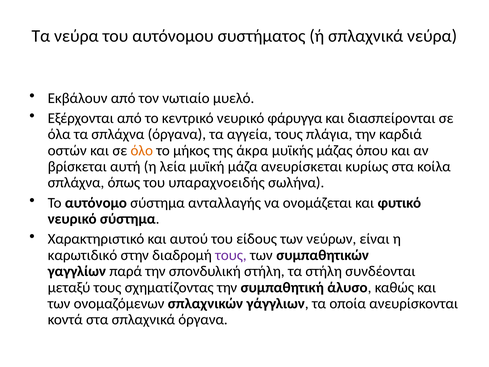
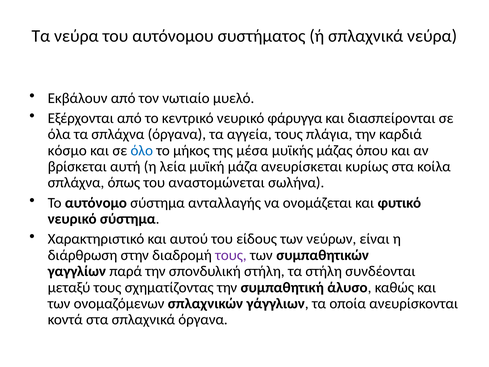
οστών: οστών -> κόσμο
όλο colour: orange -> blue
άκρα: άκρα -> μέσα
υπαραχνοειδής: υπαραχνοειδής -> αναστομώνεται
καρωτιδικό: καρωτιδικό -> διάρθρωση
